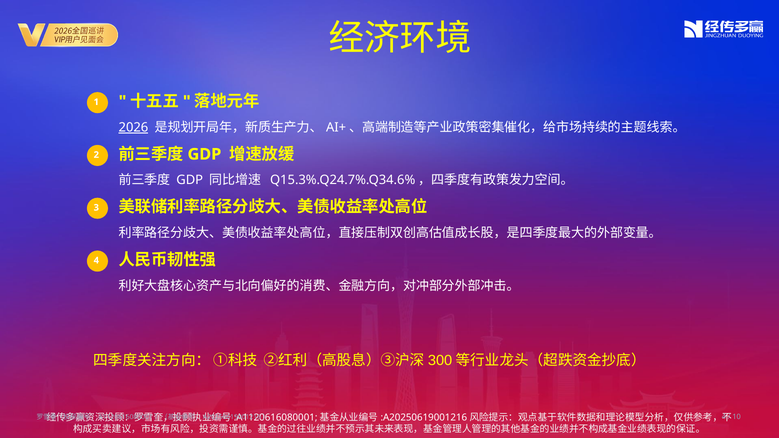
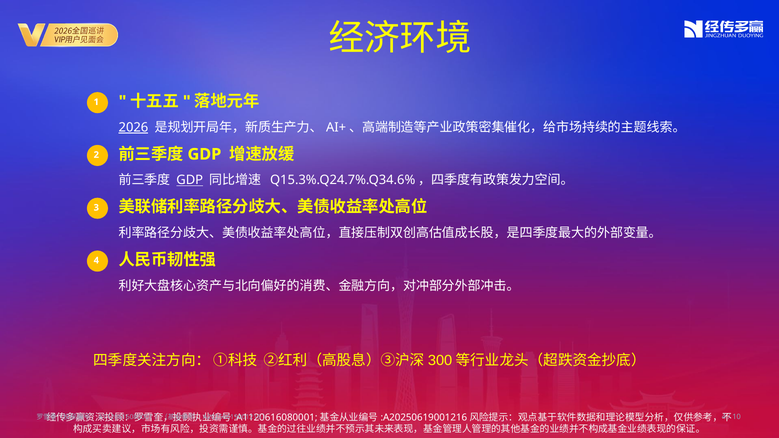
GDP at (190, 180) underline: none -> present
